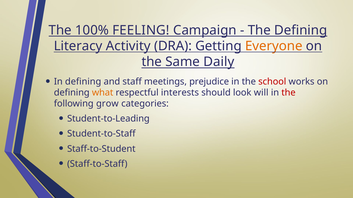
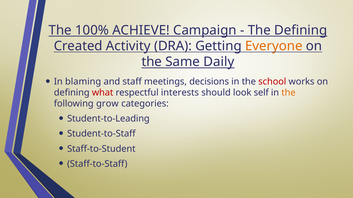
FEELING: FEELING -> ACHIEVE
Literacy: Literacy -> Created
In defining: defining -> blaming
prejudice: prejudice -> decisions
what colour: orange -> red
will: will -> self
the at (288, 93) colour: red -> orange
